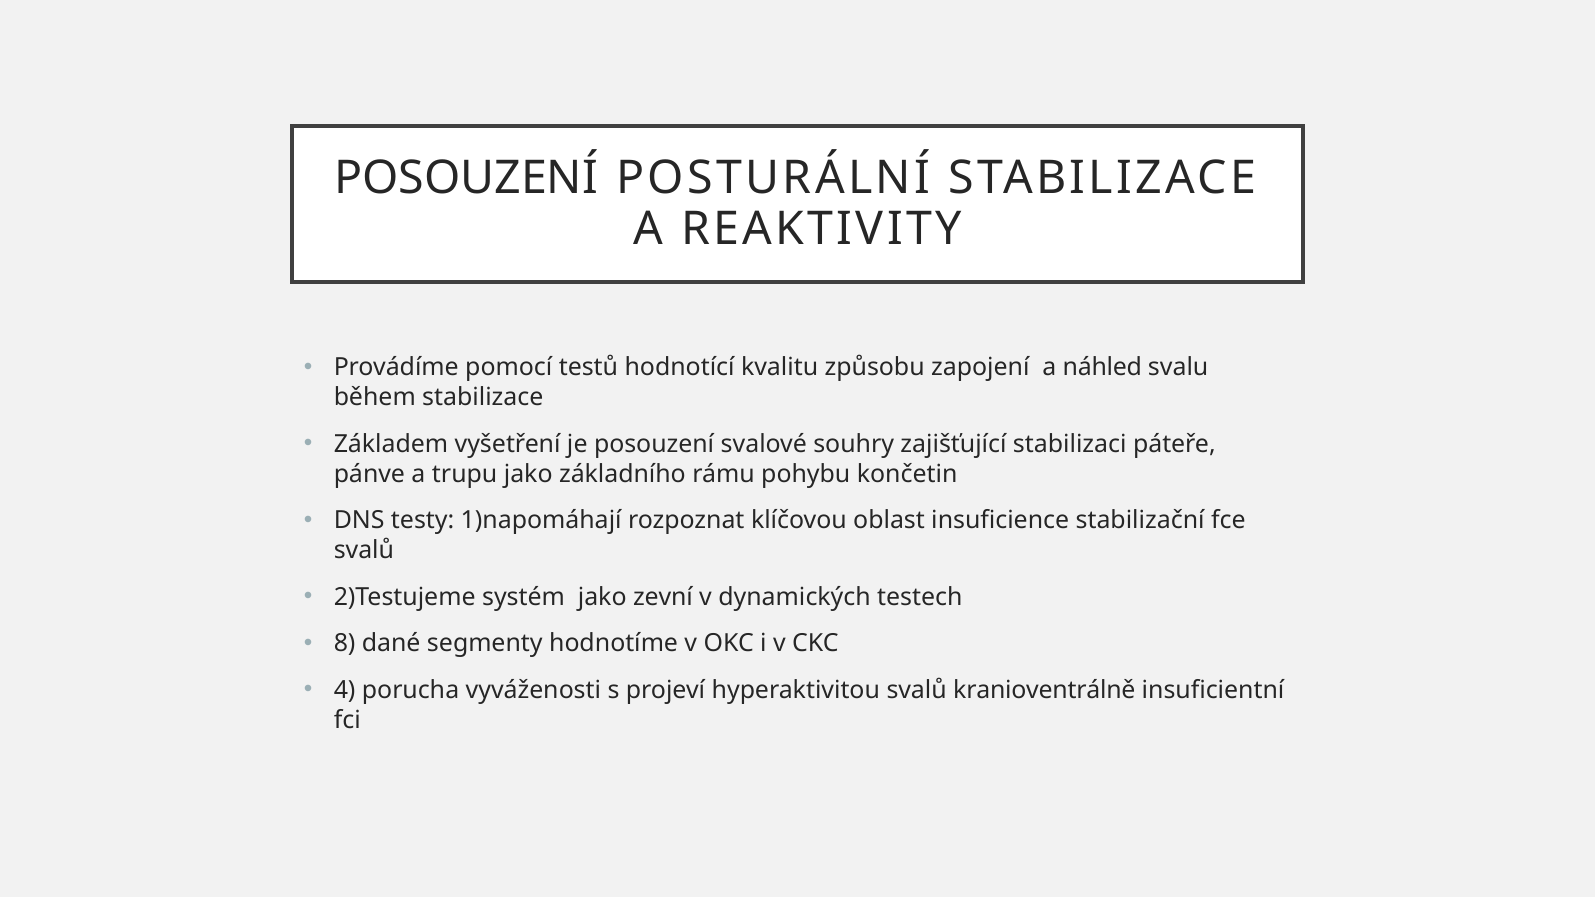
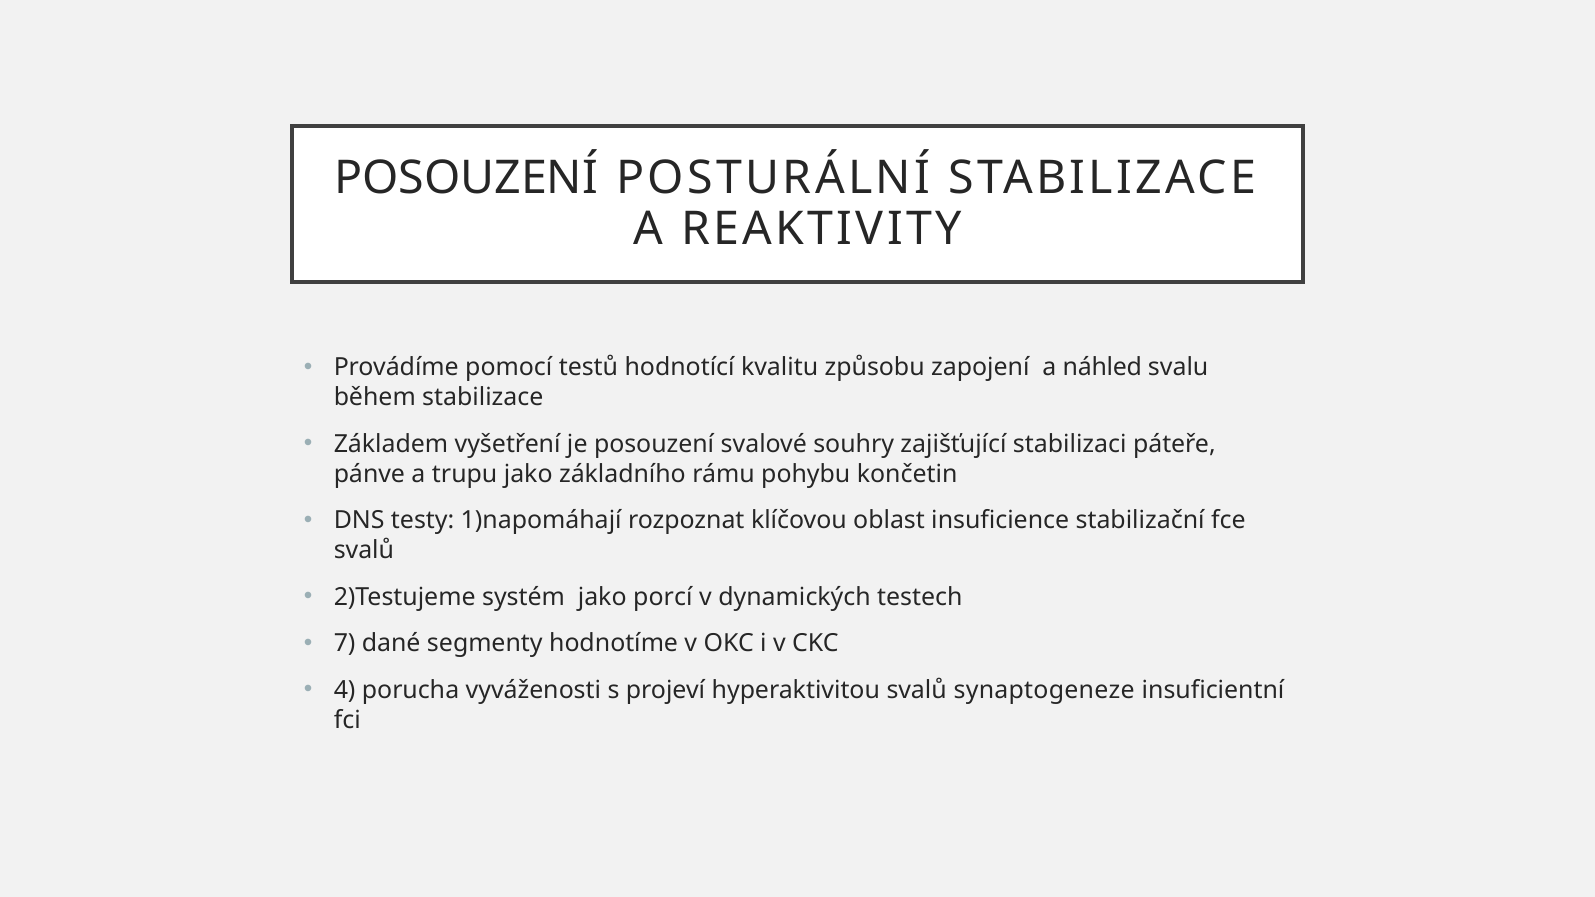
zevní: zevní -> porcí
8: 8 -> 7
kranioventrálně: kranioventrálně -> synaptogeneze
